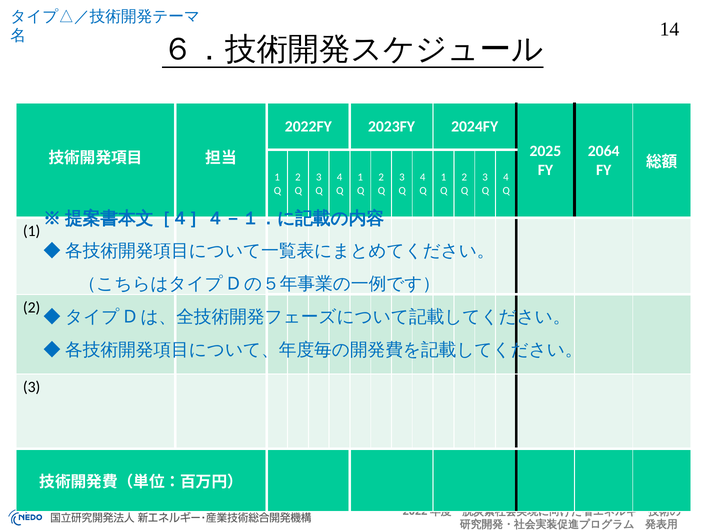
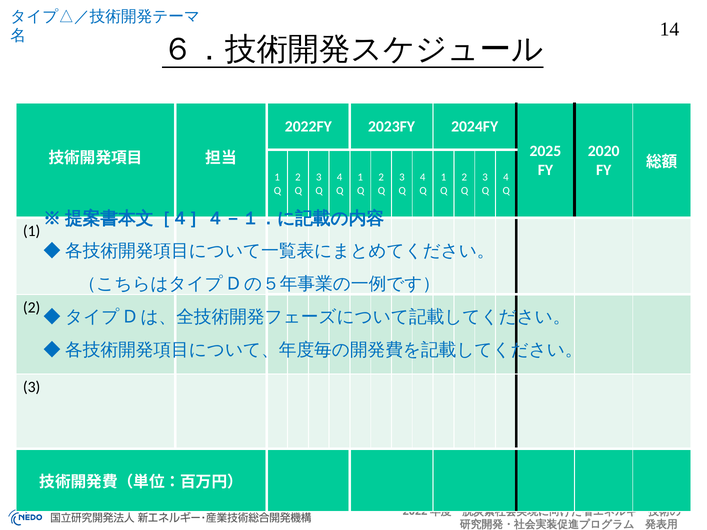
2064: 2064 -> 2020
